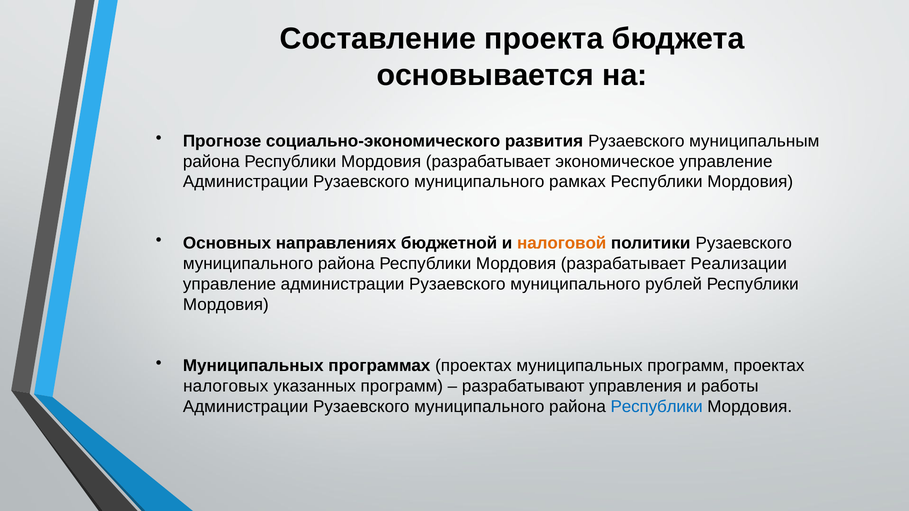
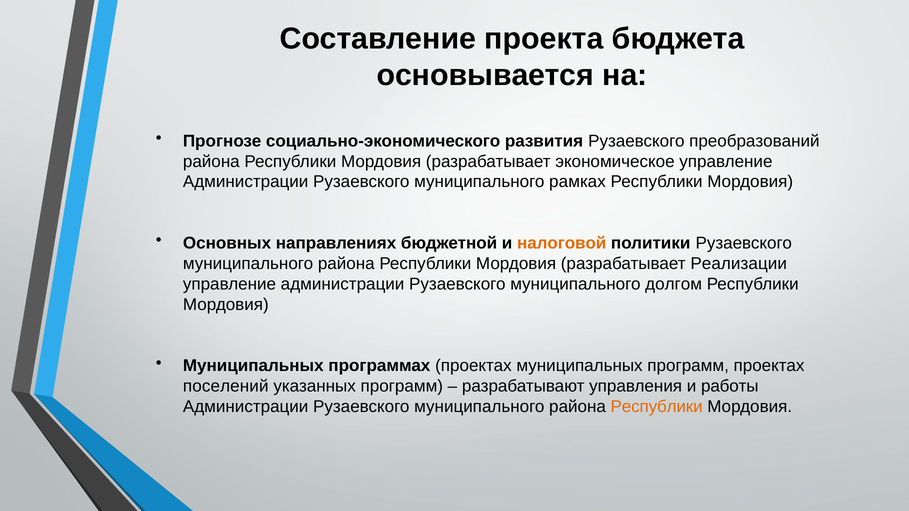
муниципальным: муниципальным -> преобразований
рублей: рублей -> долгом
налоговых: налоговых -> поселений
Республики at (657, 407) colour: blue -> orange
